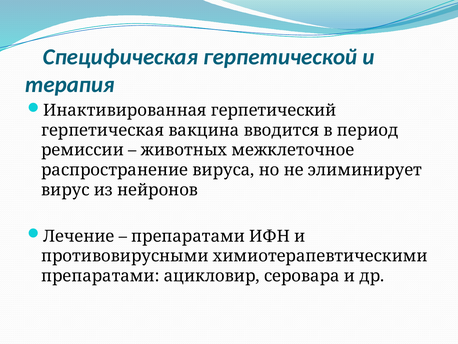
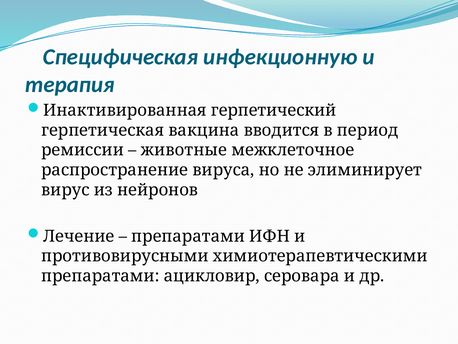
герпетической: герпетической -> инфекционную
животных: животных -> животные
